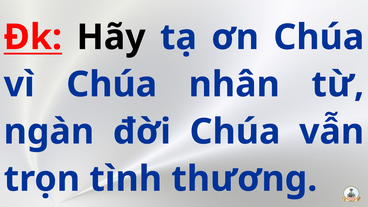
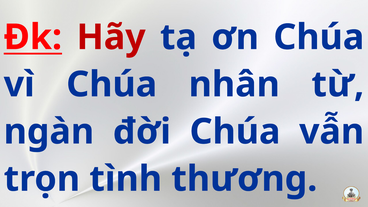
Hãy colour: black -> red
